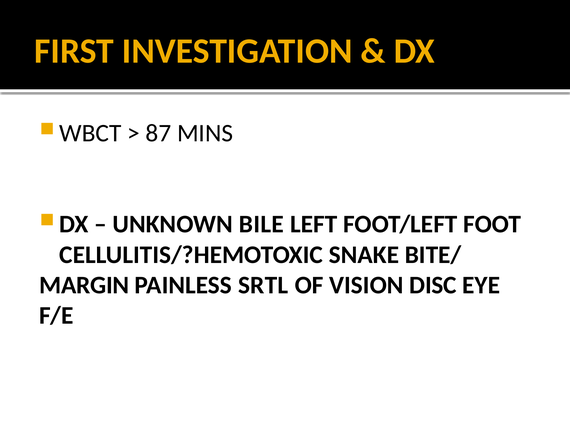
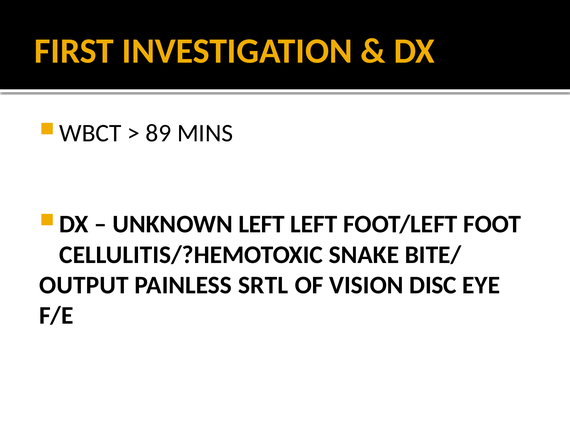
87: 87 -> 89
UNKNOWN BILE: BILE -> LEFT
MARGIN: MARGIN -> OUTPUT
